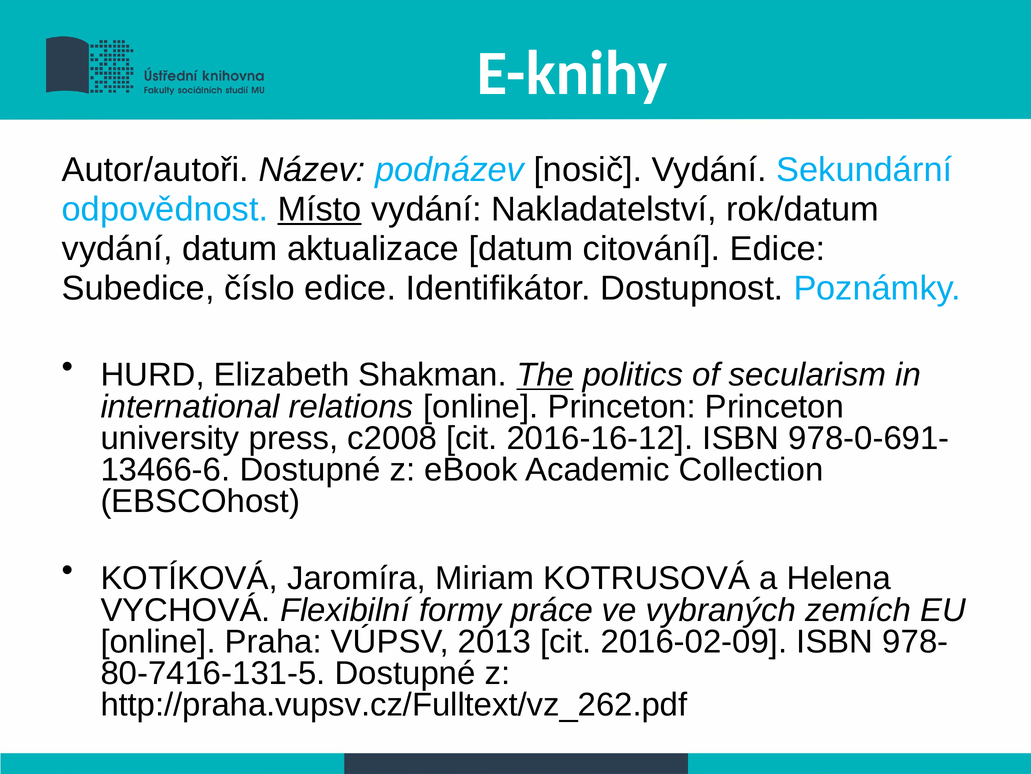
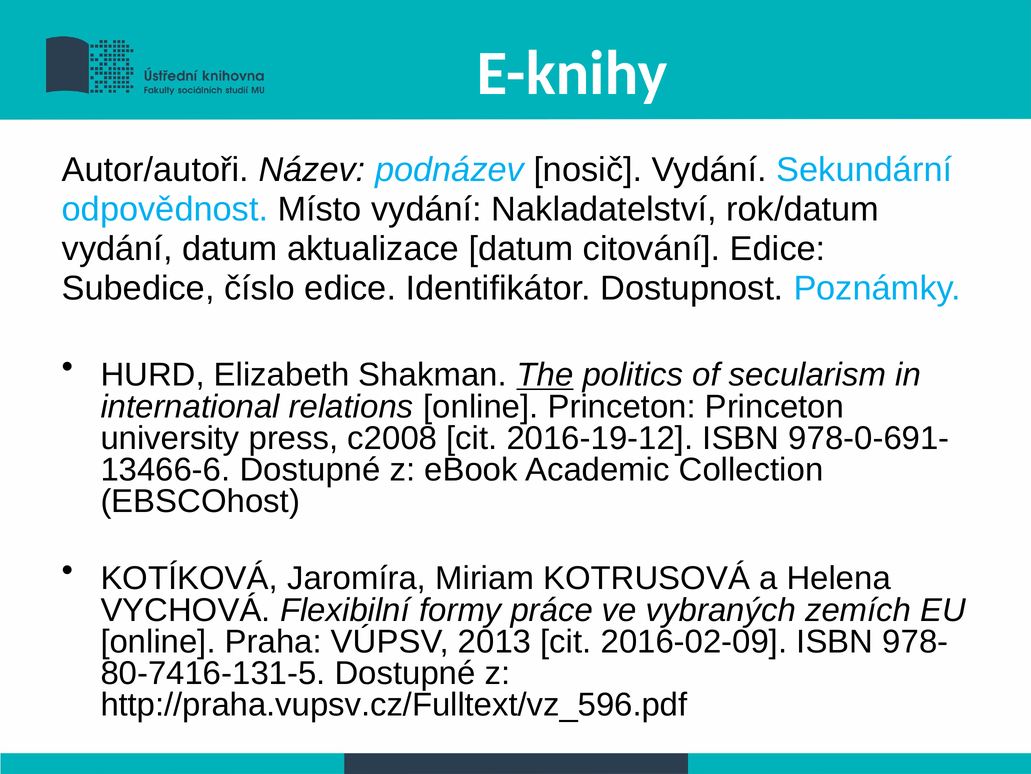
Místo underline: present -> none
2016-16-12: 2016-16-12 -> 2016-19-12
http://praha.vupsv.cz/Fulltext/vz_262.pdf: http://praha.vupsv.cz/Fulltext/vz_262.pdf -> http://praha.vupsv.cz/Fulltext/vz_596.pdf
